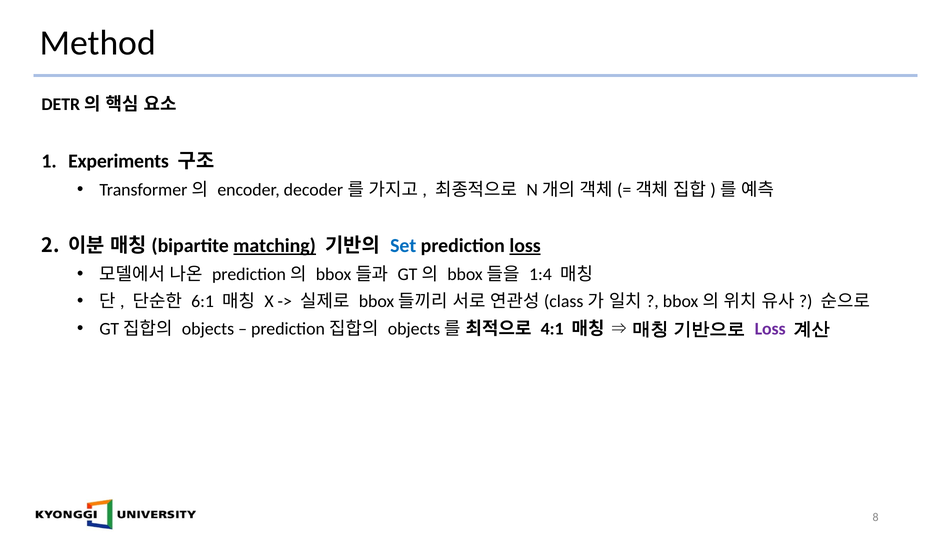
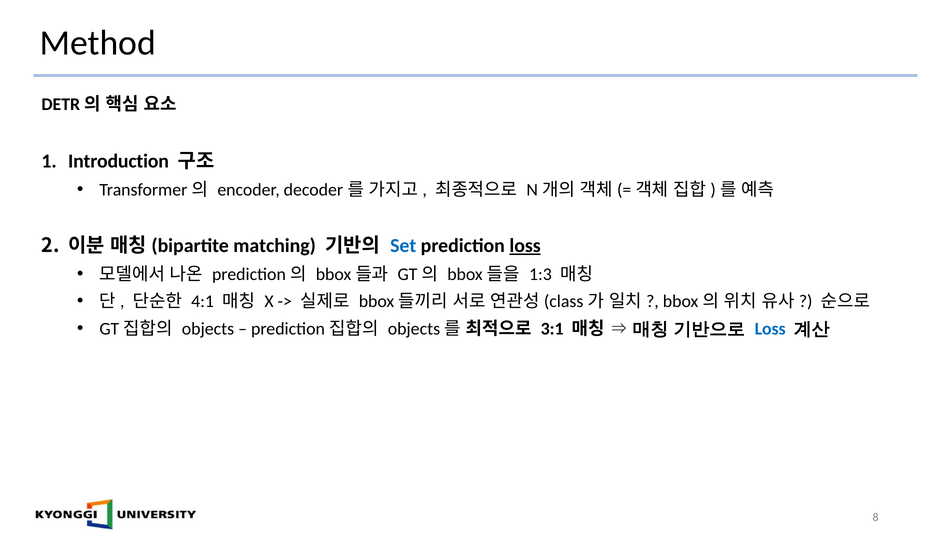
Experiments: Experiments -> Introduction
matching underline: present -> none
1:4: 1:4 -> 1:3
6:1: 6:1 -> 4:1
4:1: 4:1 -> 3:1
Loss at (770, 329) colour: purple -> blue
